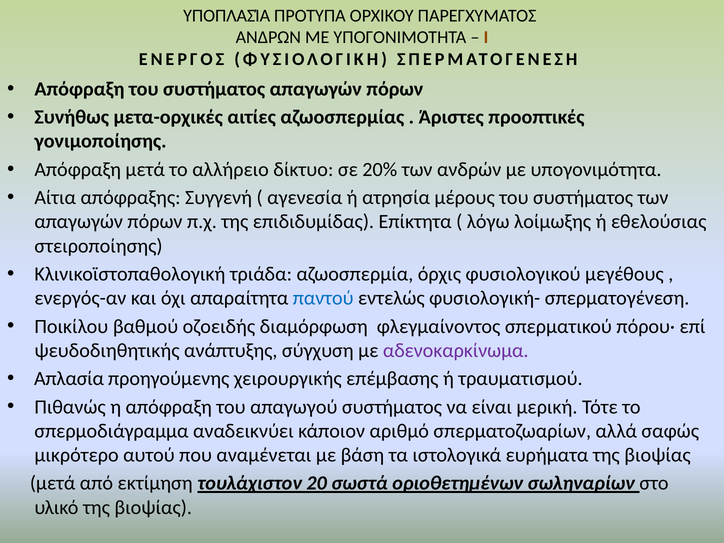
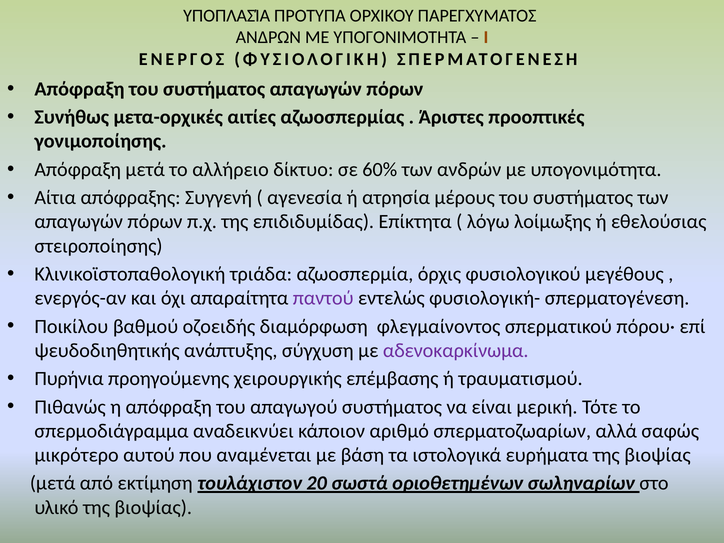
20%: 20% -> 60%
παντού colour: blue -> purple
Aπλασία: Aπλασία -> Πυρήνια
